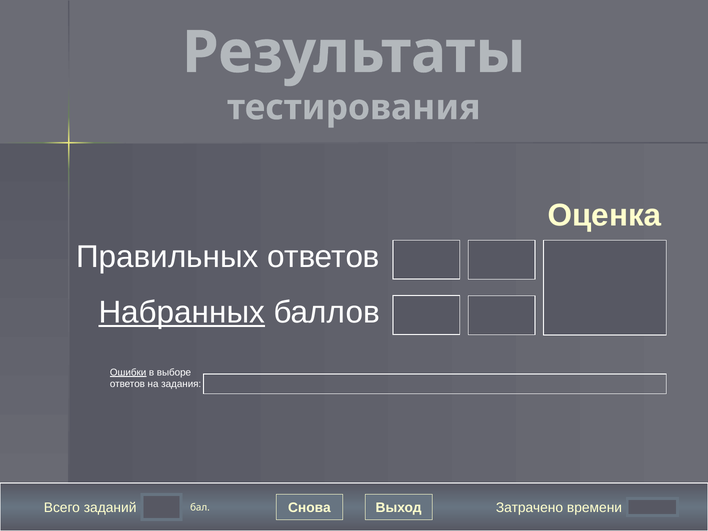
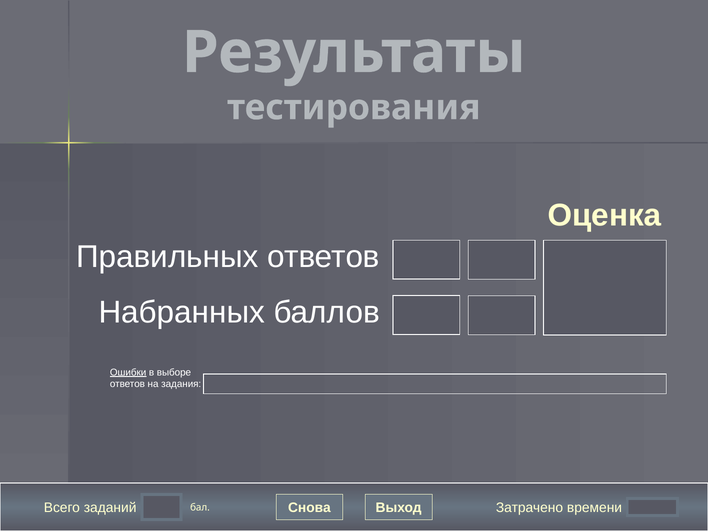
Набранных underline: present -> none
